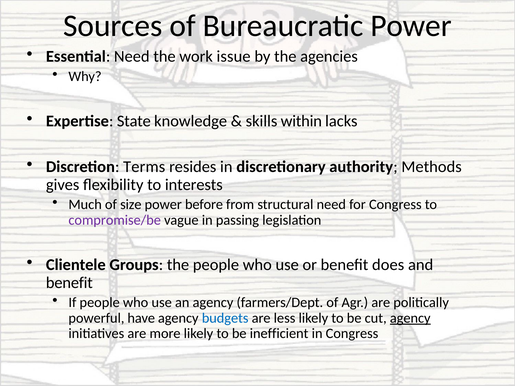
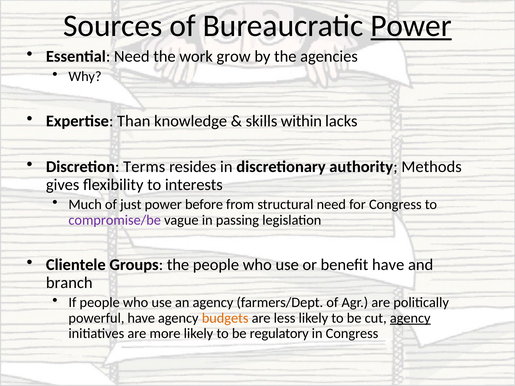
Power at (411, 26) underline: none -> present
issue: issue -> grow
State: State -> Than
size: size -> just
benefit does: does -> have
benefit at (69, 283): benefit -> branch
budgets colour: blue -> orange
inefficient: inefficient -> regulatory
